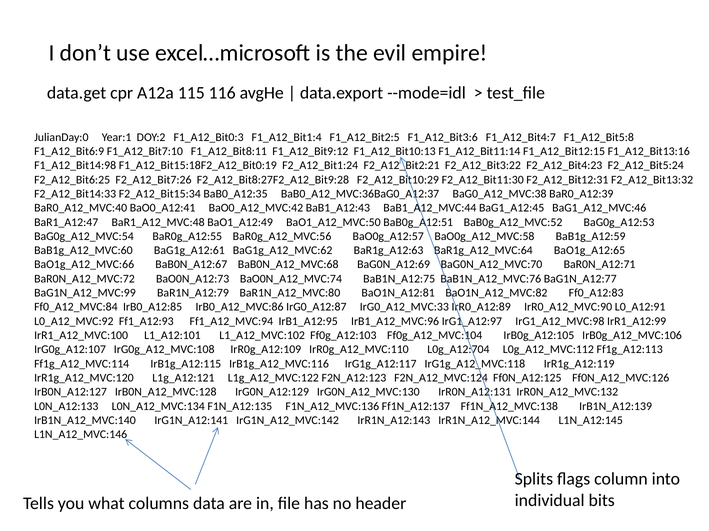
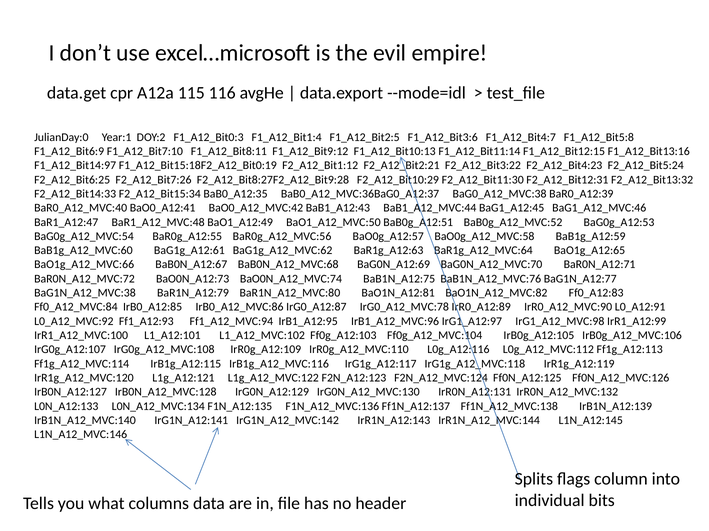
F1_A12_Bit14:98: F1_A12_Bit14:98 -> F1_A12_Bit14:97
F2_A12_Bit1:24: F2_A12_Bit1:24 -> F2_A12_Bit1:12
BaG1N_A12_MVC:99: BaG1N_A12_MVC:99 -> BaG1N_A12_MVC:38
IrG0_A12_MVC:33: IrG0_A12_MVC:33 -> IrG0_A12_MVC:78
L0g_A12:704: L0g_A12:704 -> L0g_A12:116
